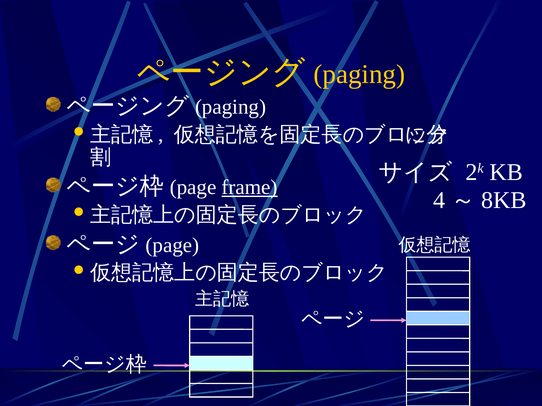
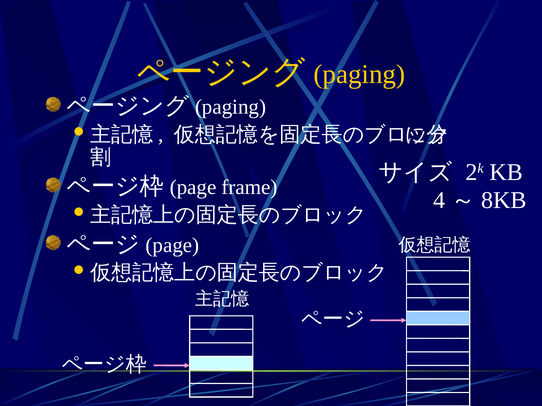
frame underline: present -> none
